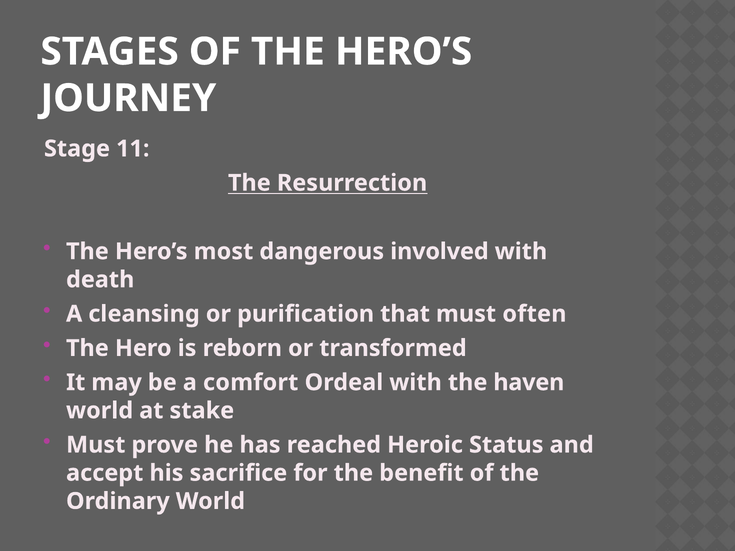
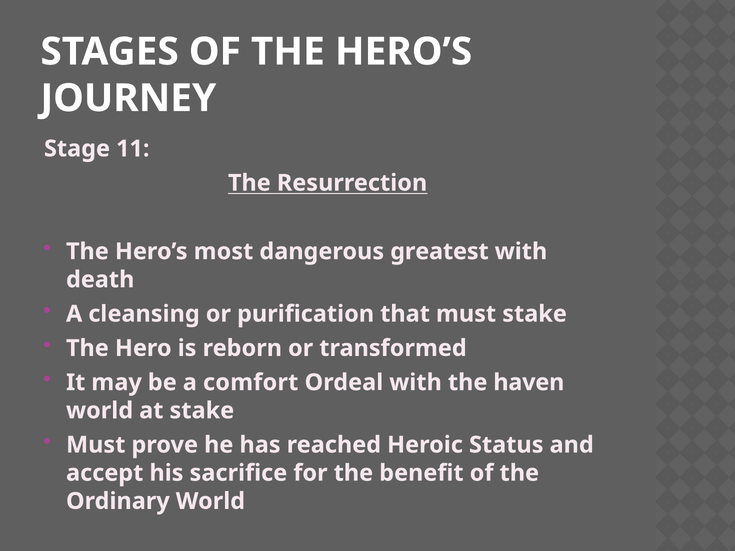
involved: involved -> greatest
must often: often -> stake
